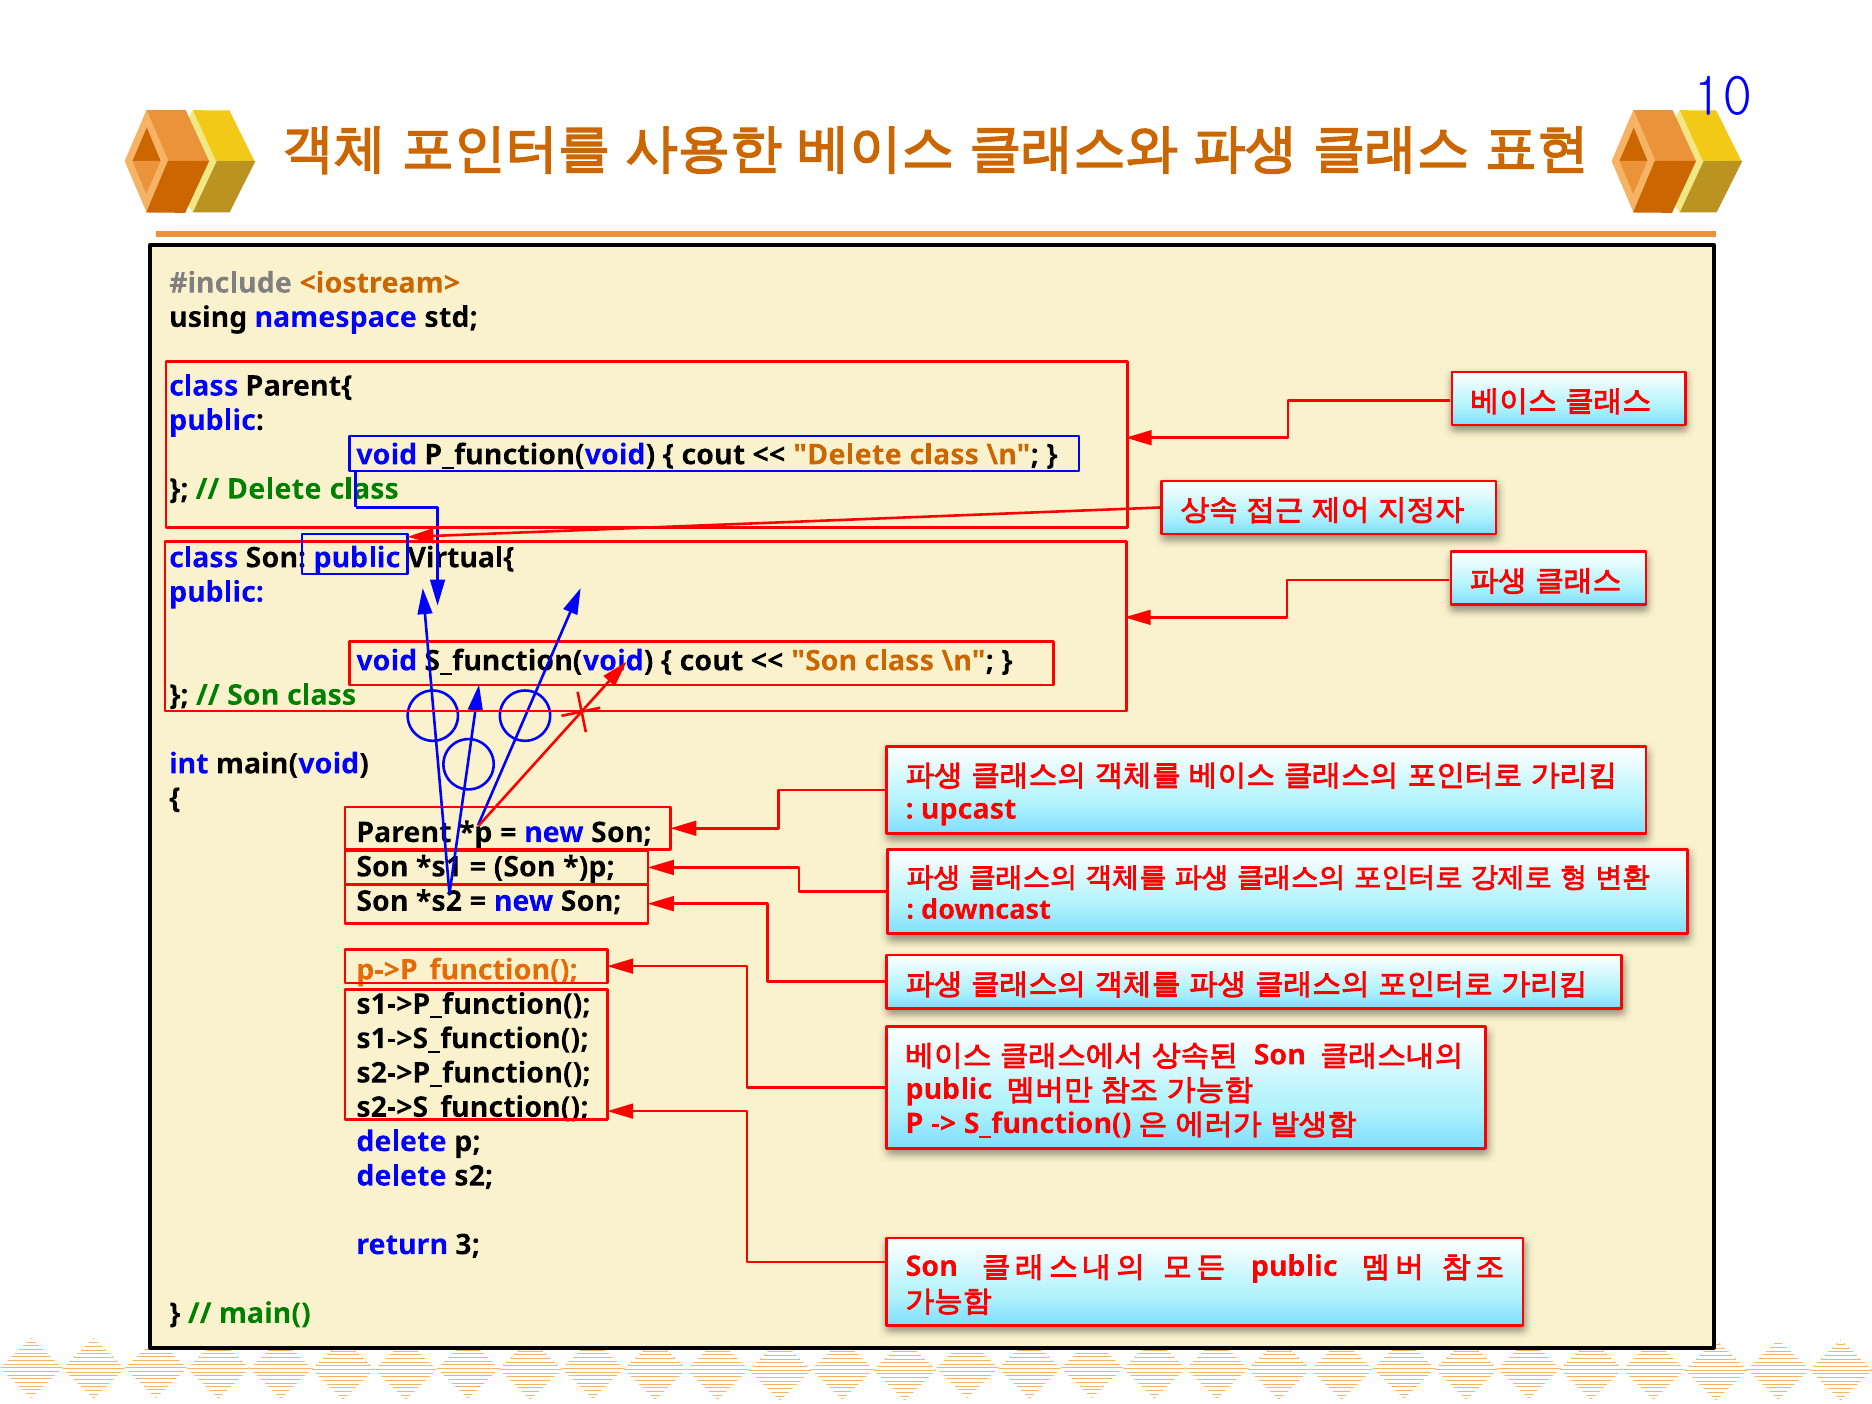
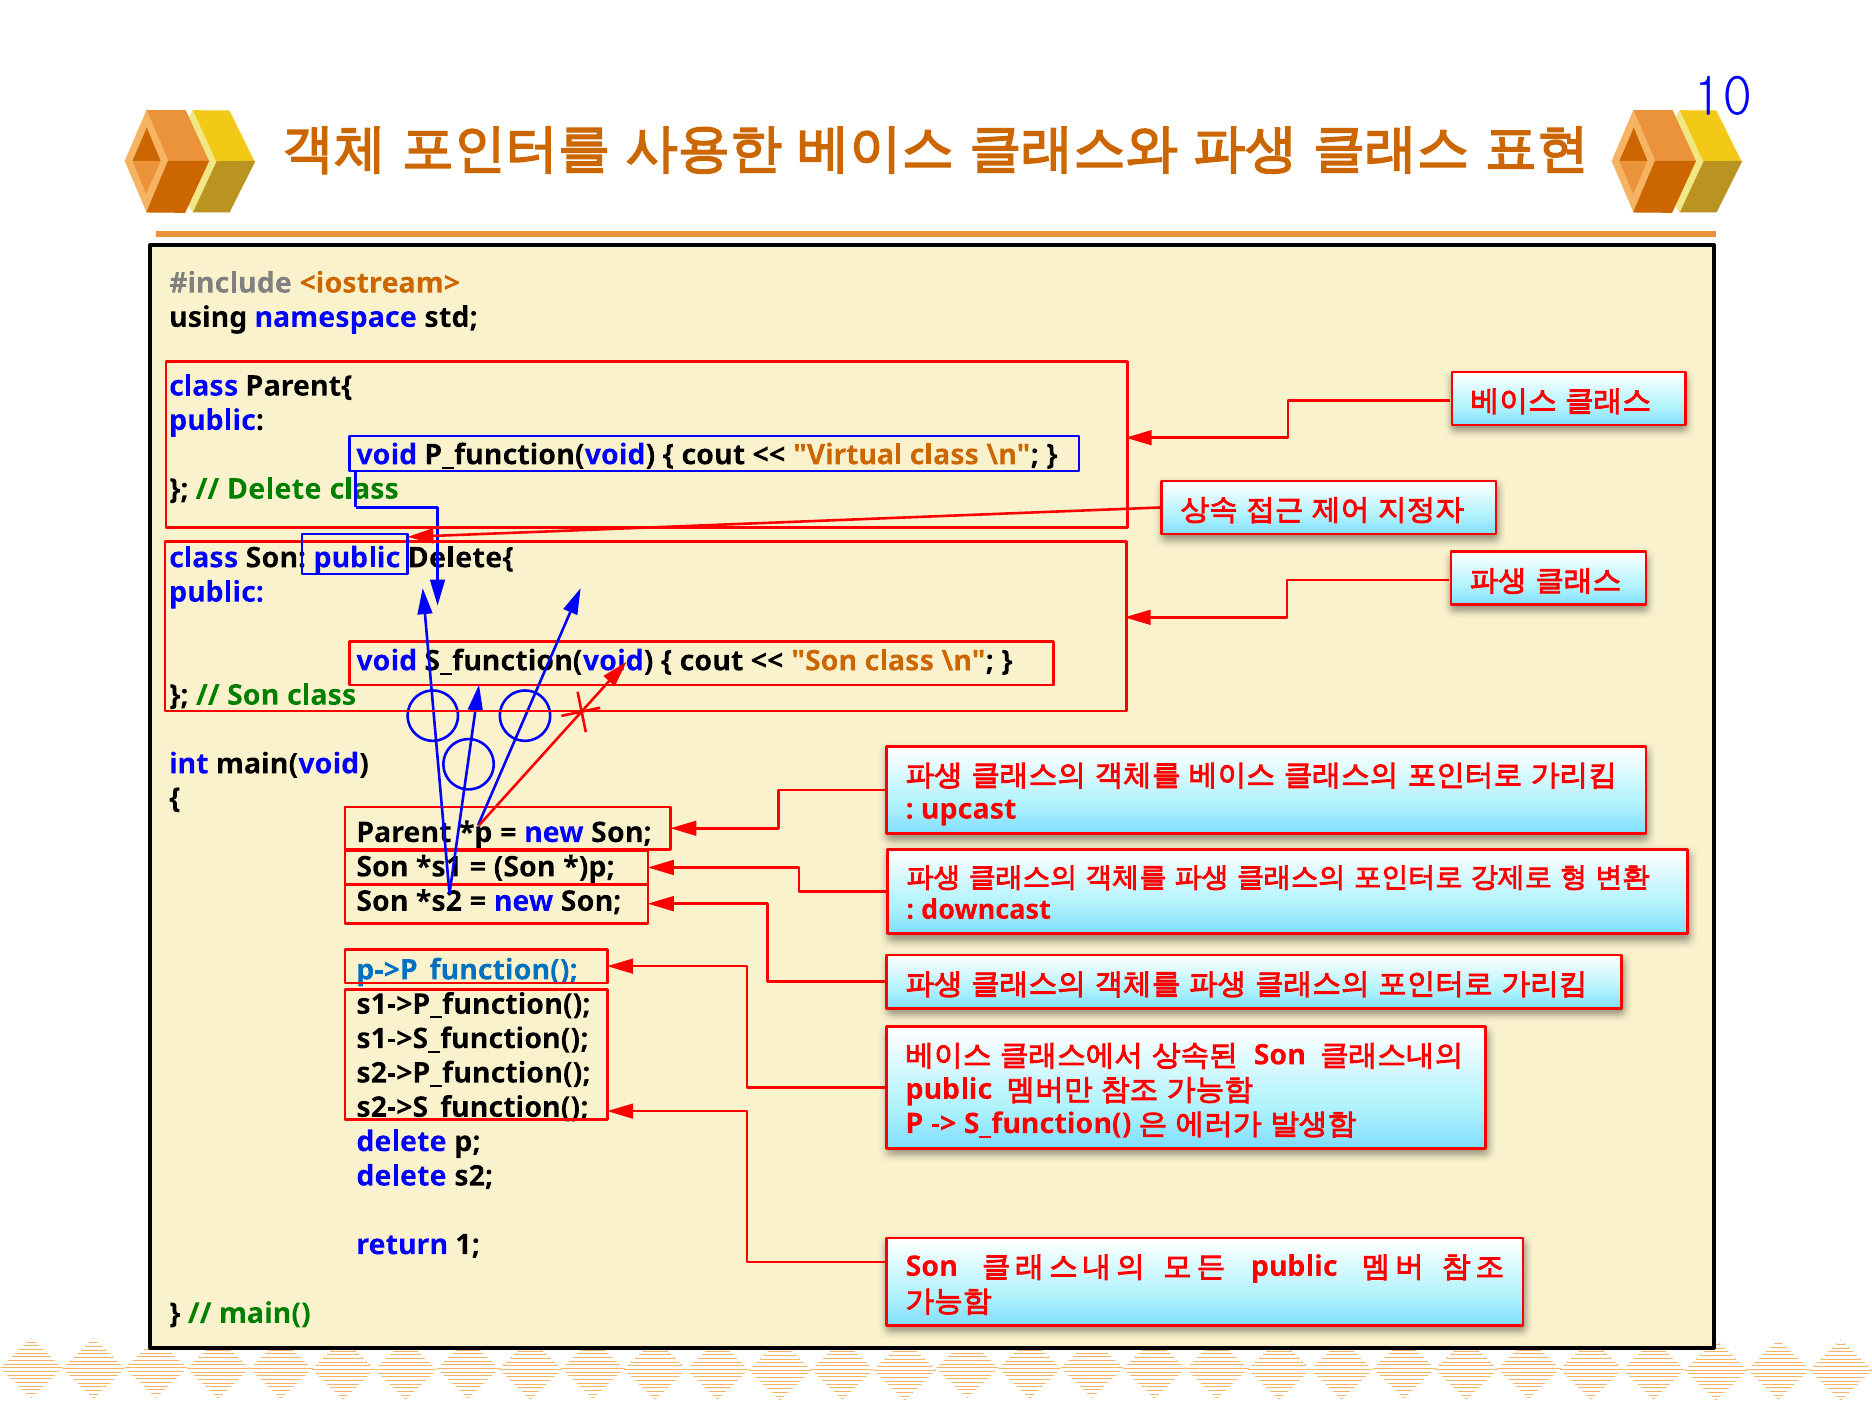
Delete at (848, 455): Delete -> Virtual
Virtual{: Virtual{ -> Delete{
p->P_function( colour: orange -> blue
3: 3 -> 1
